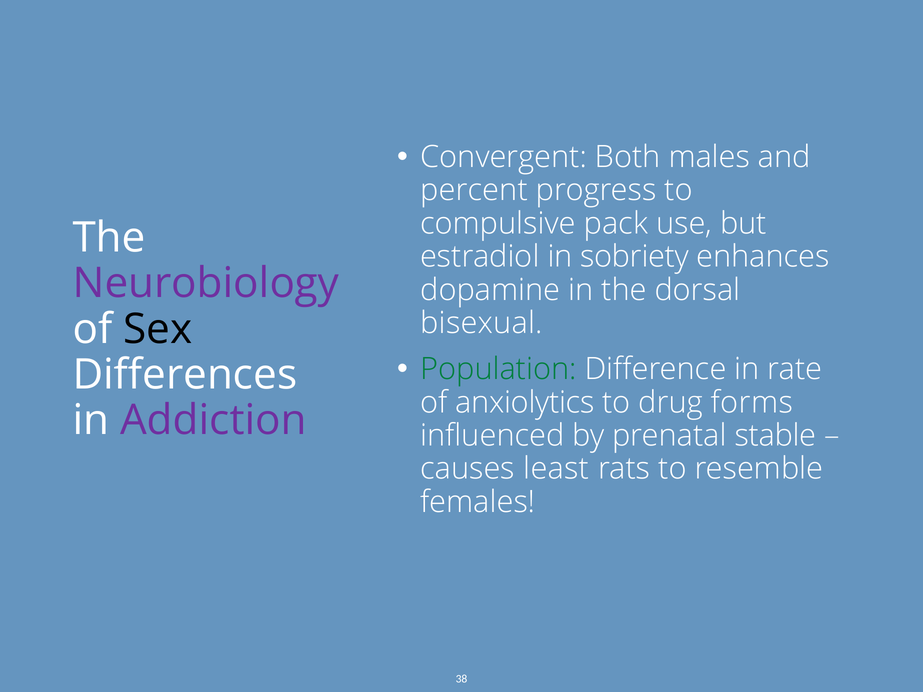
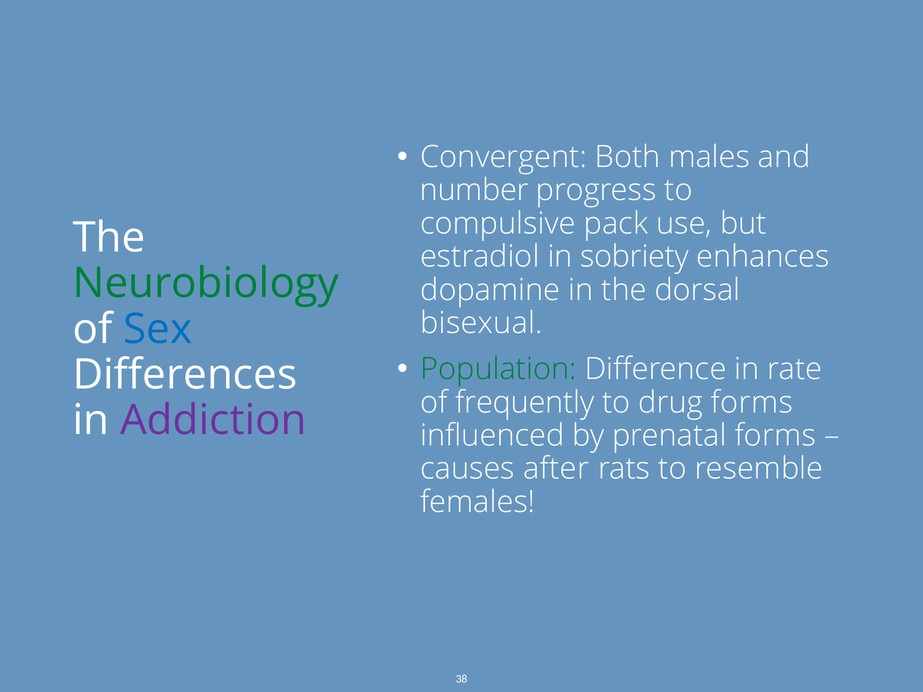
percent: percent -> number
Neurobiology colour: purple -> green
Sex colour: black -> blue
anxiolytics: anxiolytics -> frequently
prenatal stable: stable -> forms
least: least -> after
